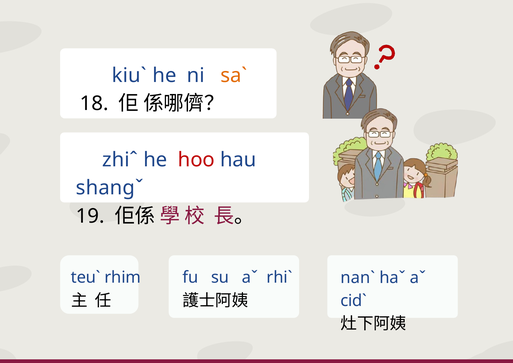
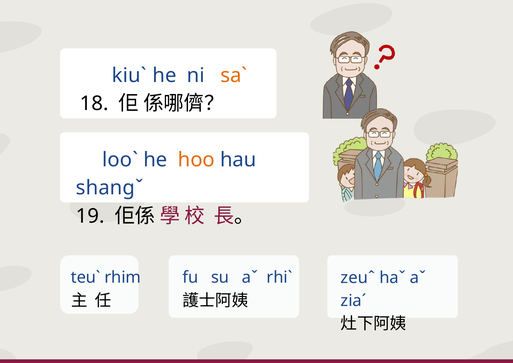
zhiˆ: zhiˆ -> looˋ
hoo colour: red -> orange
nanˋ: nanˋ -> zeuˆ
cidˋ: cidˋ -> ziaˊ
